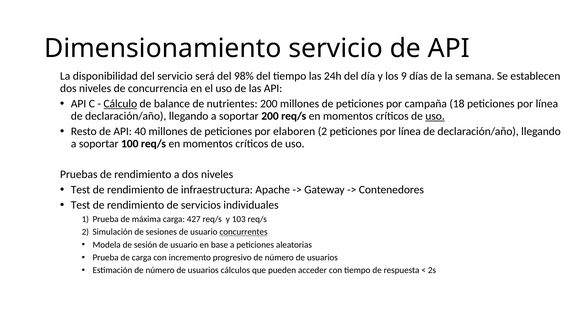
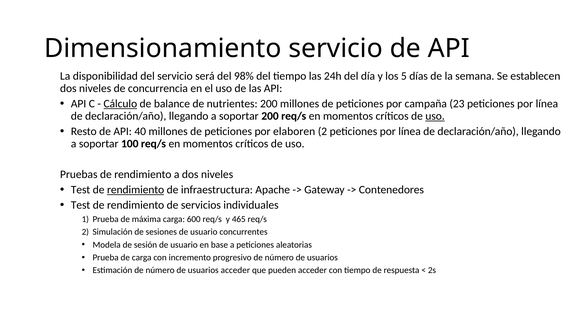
9: 9 -> 5
18: 18 -> 23
rendimiento at (136, 190) underline: none -> present
427: 427 -> 600
103: 103 -> 465
concurrentes underline: present -> none
usuarios cálculos: cálculos -> acceder
